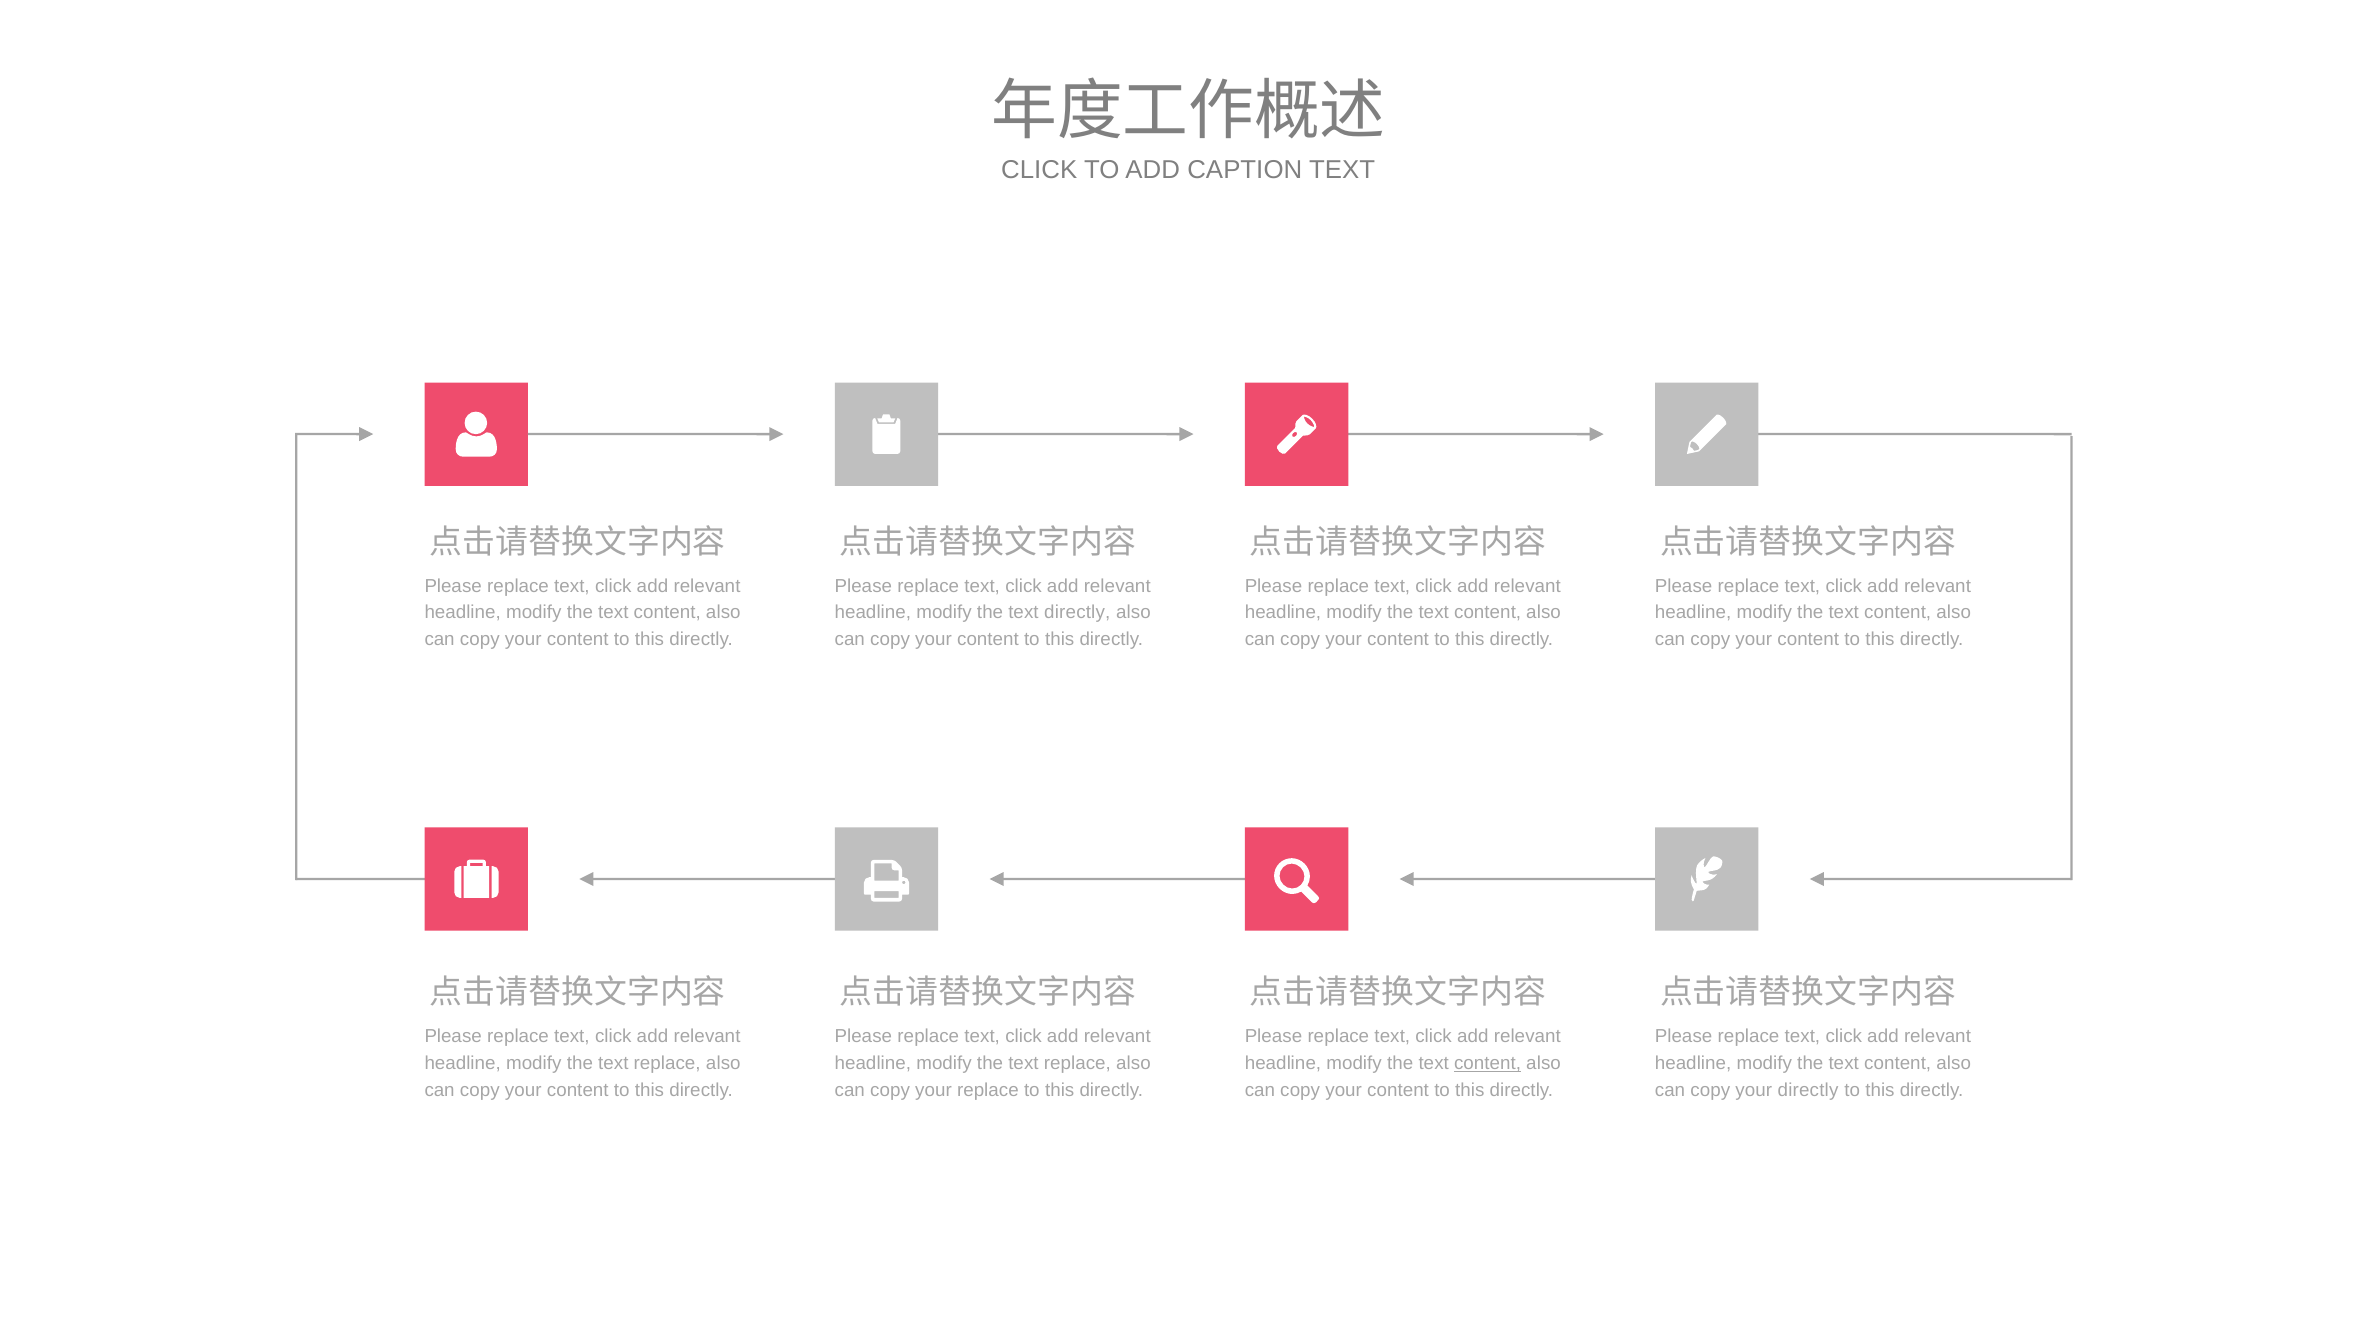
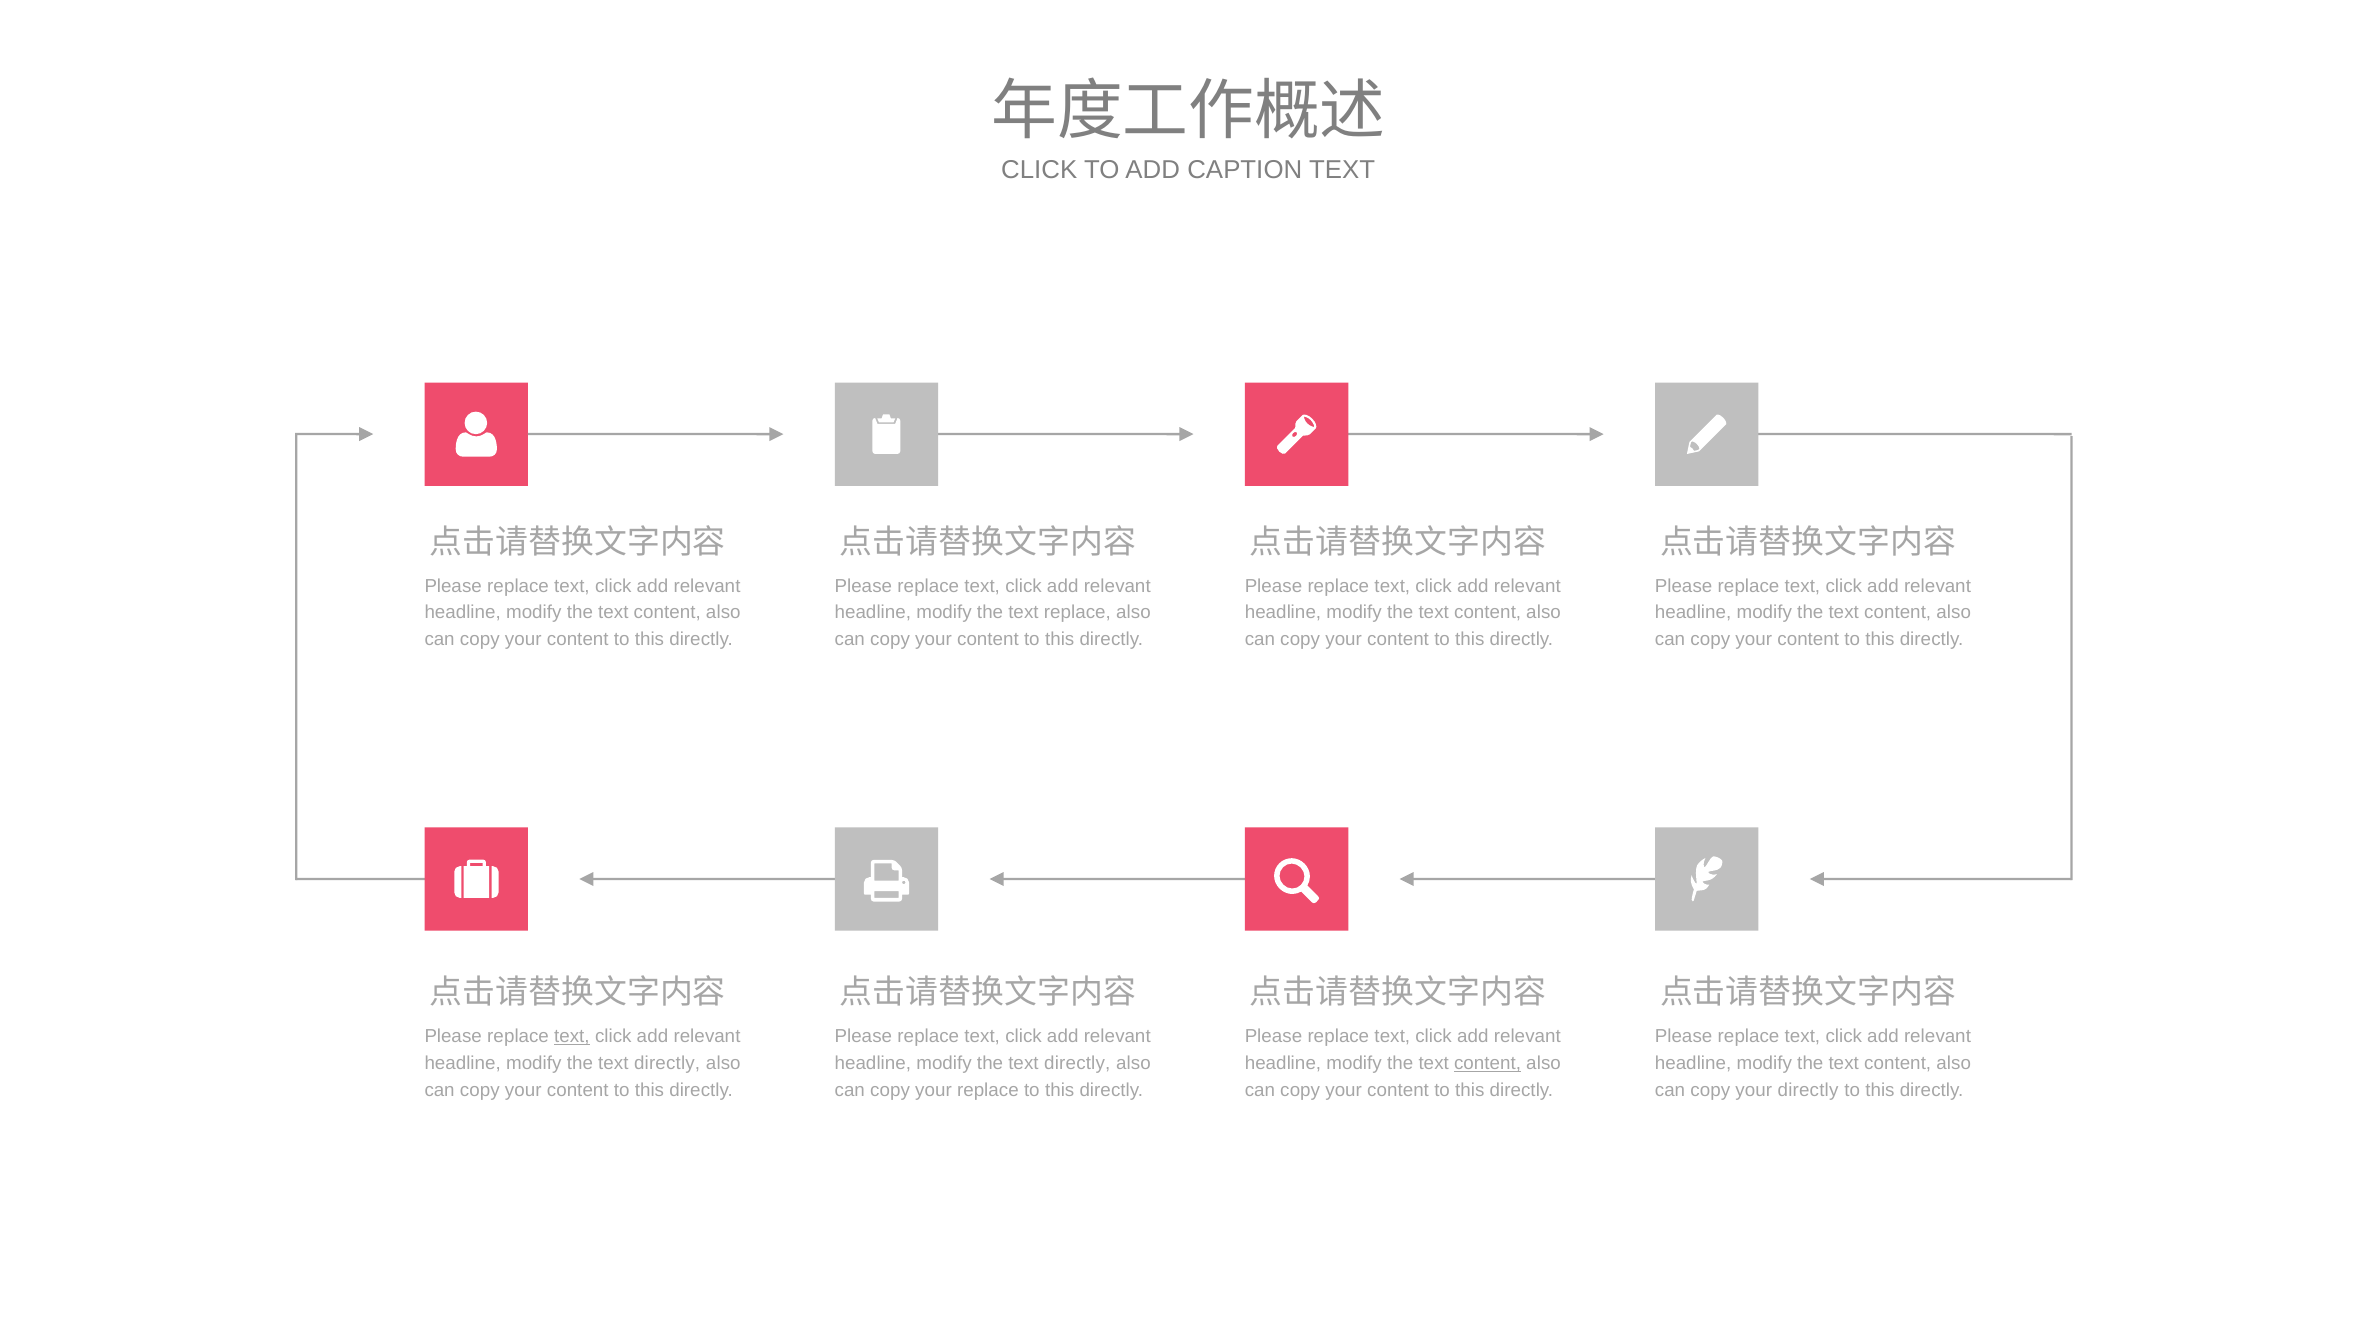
text directly: directly -> replace
text at (572, 1036) underline: none -> present
replace at (667, 1063): replace -> directly
replace at (1077, 1063): replace -> directly
